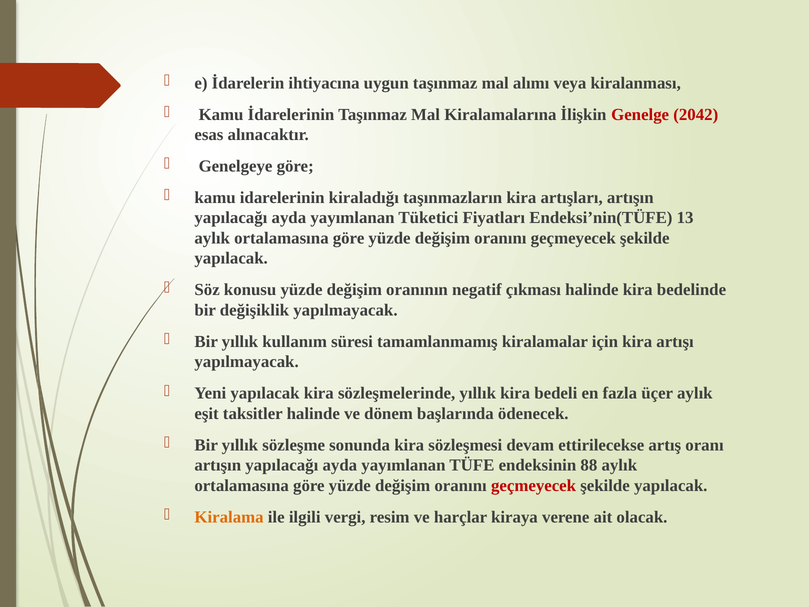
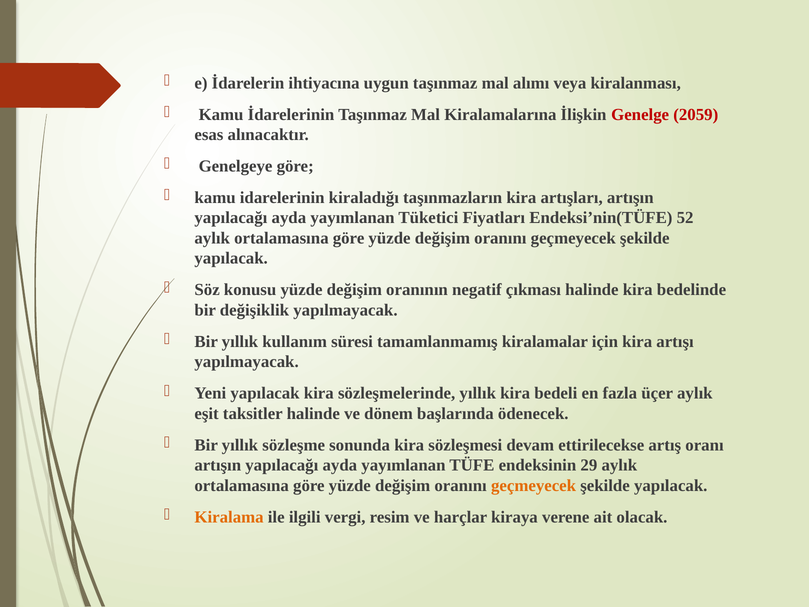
2042: 2042 -> 2059
13: 13 -> 52
88: 88 -> 29
geçmeyecek at (534, 485) colour: red -> orange
